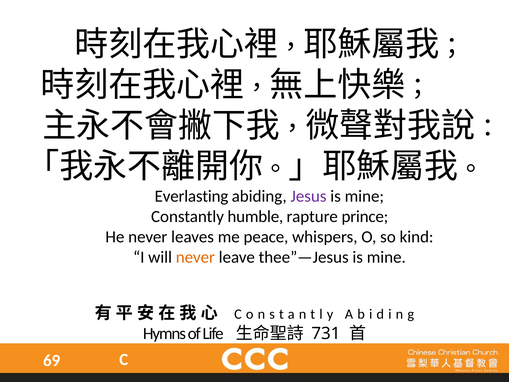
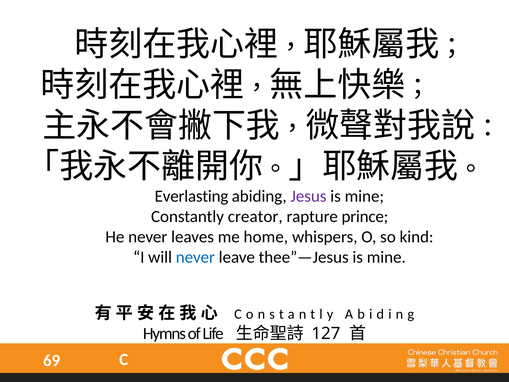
humble: humble -> creator
peace: peace -> home
never at (195, 257) colour: orange -> blue
731: 731 -> 127
